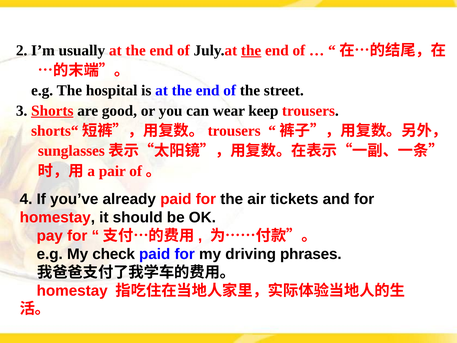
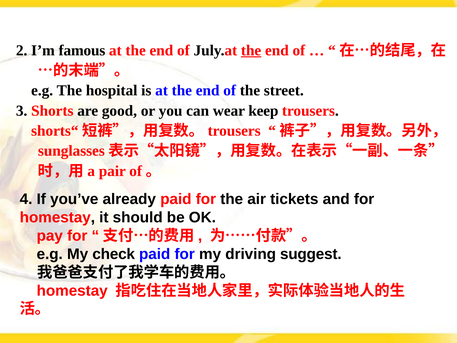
usually: usually -> famous
Shorts underline: present -> none
phrases: phrases -> suggest
